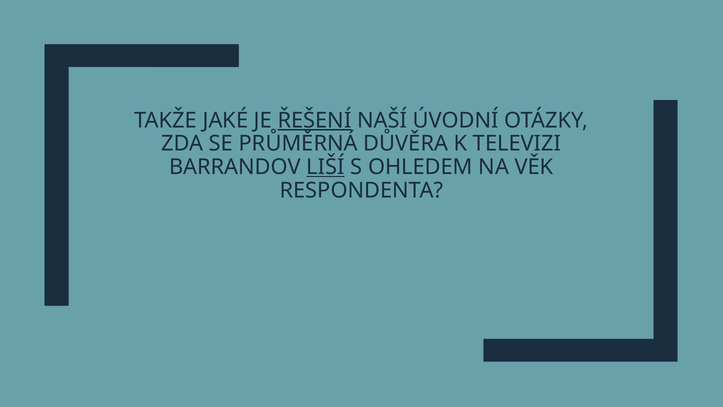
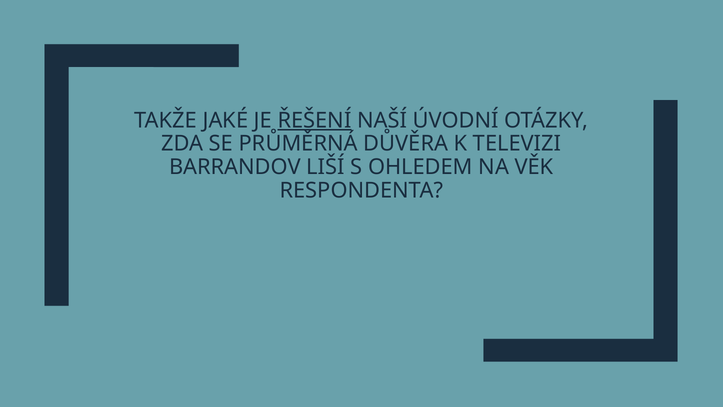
LIŠÍ underline: present -> none
